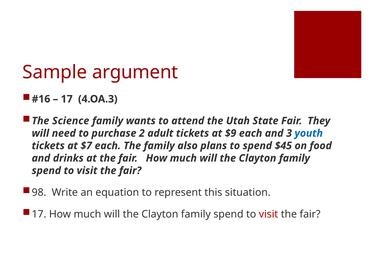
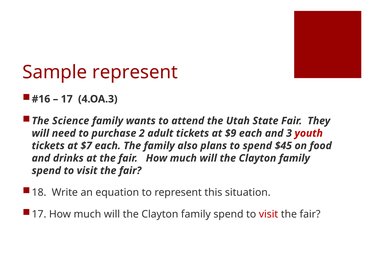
Sample argument: argument -> represent
youth colour: blue -> red
98: 98 -> 18
